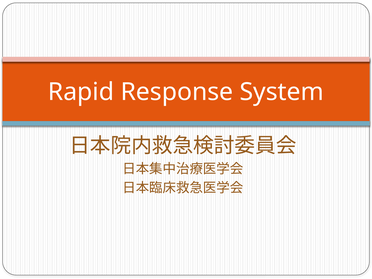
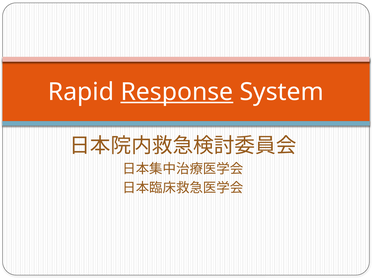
Response underline: none -> present
